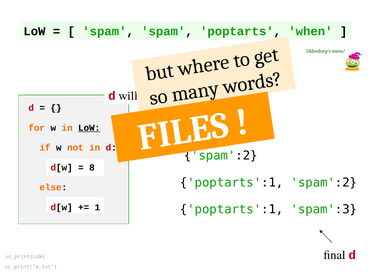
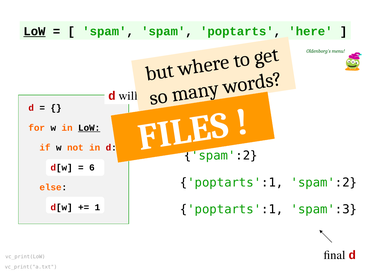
LoW at (34, 31) underline: none -> present
when: when -> here
8: 8 -> 6
